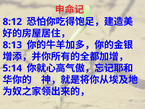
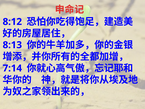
5:14: 5:14 -> 7:14
